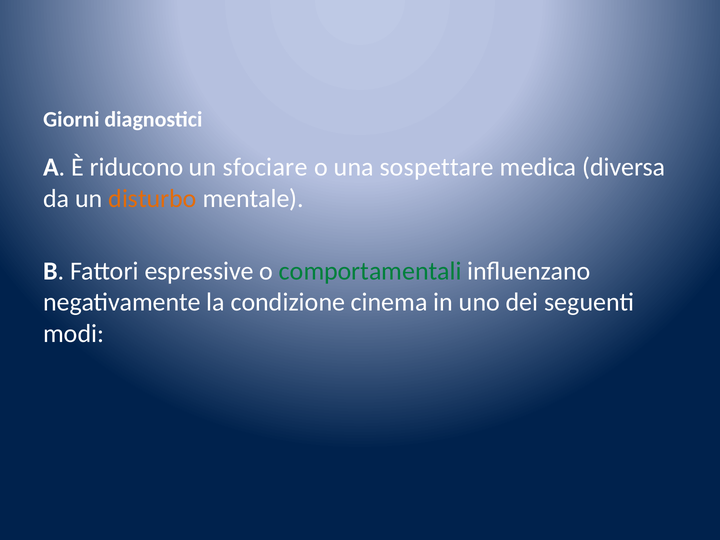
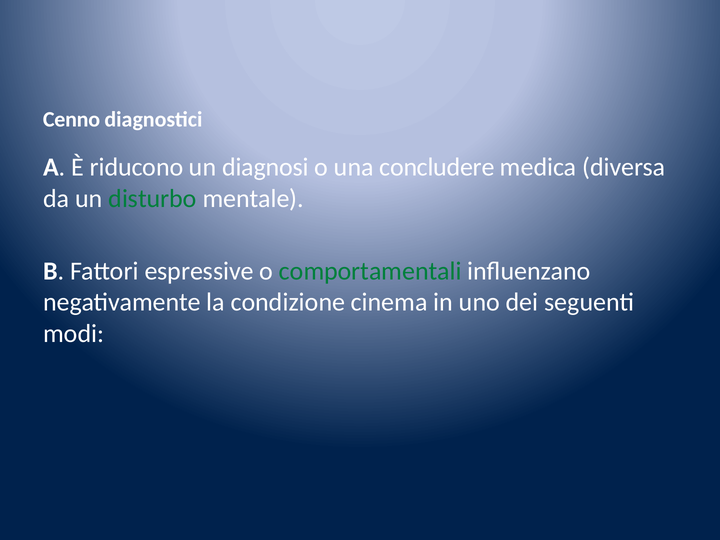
Giorni: Giorni -> Cenno
sfociare: sfociare -> diagnosi
sospettare: sospettare -> concludere
disturbo colour: orange -> green
